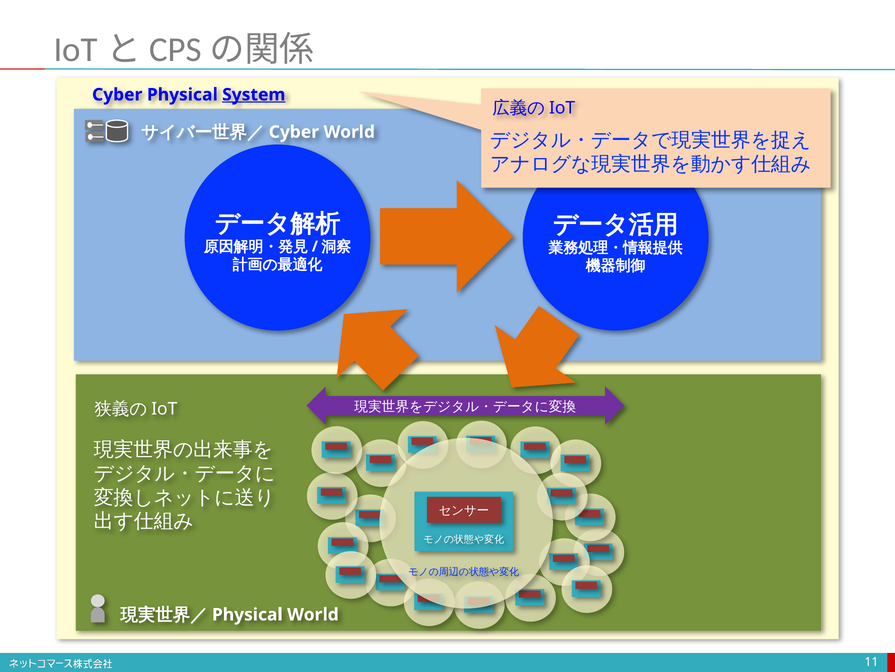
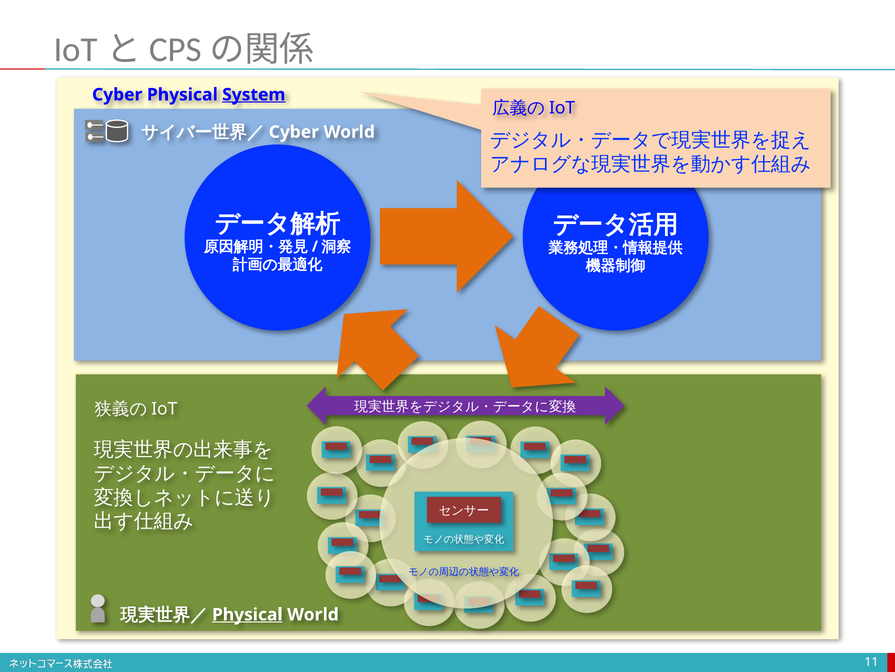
Physical at (247, 614) underline: none -> present
